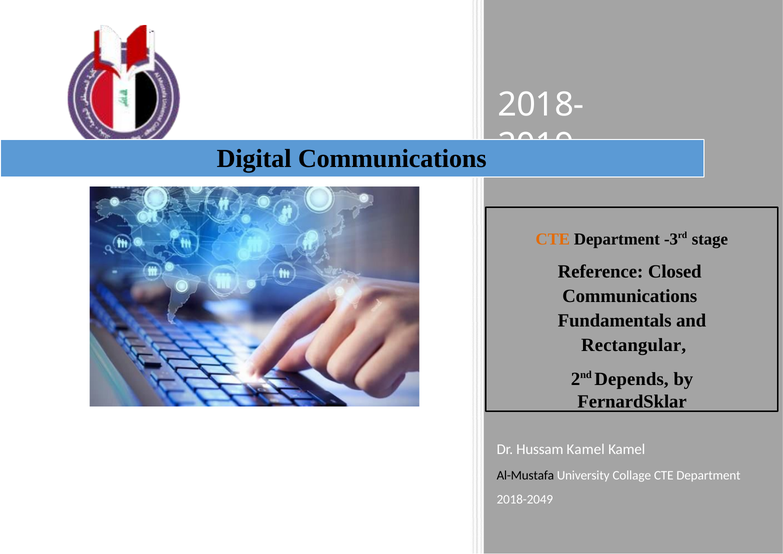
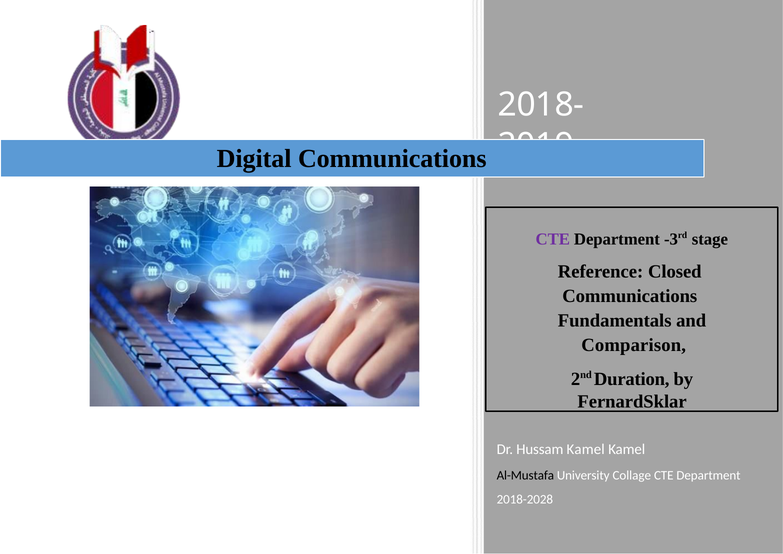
CTE at (553, 239) colour: orange -> purple
Rectangular: Rectangular -> Comparison
Depends: Depends -> Duration
2018-2049: 2018-2049 -> 2018-2028
